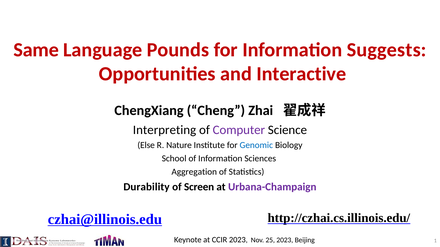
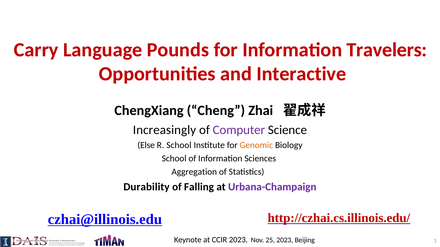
Same: Same -> Carry
Suggests: Suggests -> Travelers
Interpreting: Interpreting -> Increasingly
R Nature: Nature -> School
Genomic colour: blue -> orange
Screen: Screen -> Falling
http://czhai.cs.illinois.edu/ colour: black -> red
